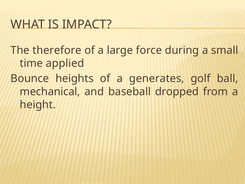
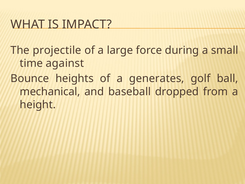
therefore: therefore -> projectile
applied: applied -> against
